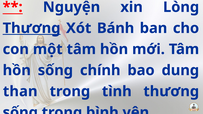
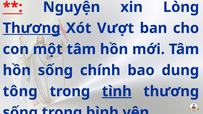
Bánh: Bánh -> Vượt
than: than -> tông
tình underline: none -> present
